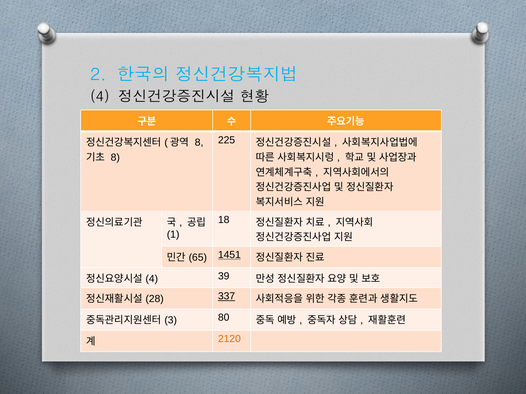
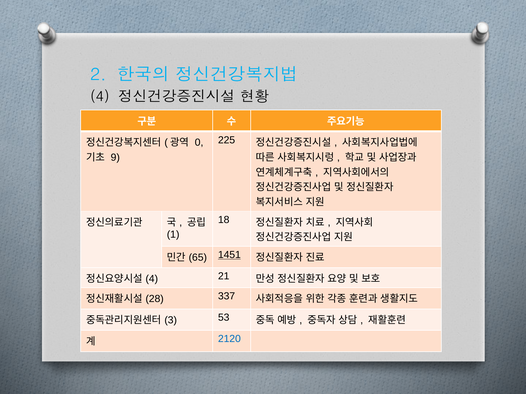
8 at (199, 143): 8 -> 0
8 at (115, 158): 8 -> 9
39: 39 -> 21
337 underline: present -> none
80: 80 -> 53
2120 colour: orange -> blue
